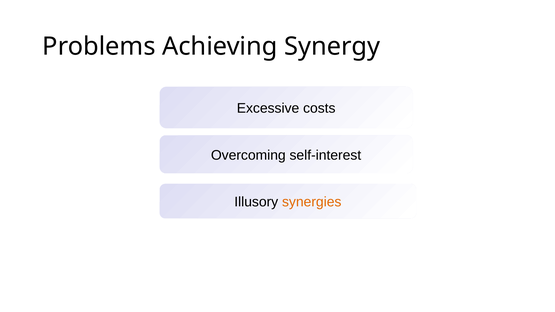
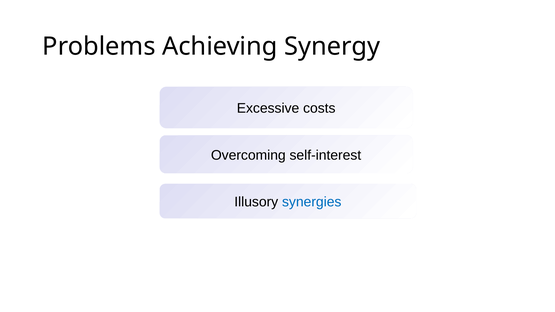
synergies colour: orange -> blue
